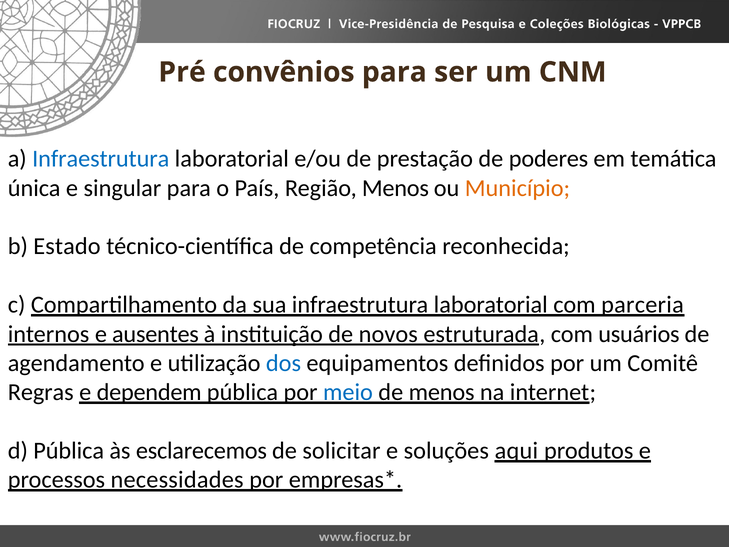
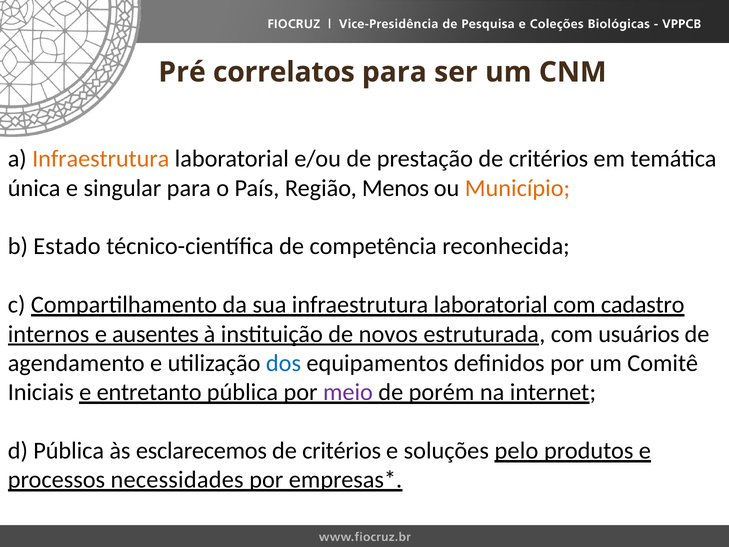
convênios: convênios -> correlatos
Infraestrutura at (101, 159) colour: blue -> orange
prestação de poderes: poderes -> critérios
parceria: parceria -> cadastro
Regras: Regras -> Iniciais
dependem: dependem -> entretanto
meio colour: blue -> purple
de menos: menos -> porém
solicitar at (341, 450): solicitar -> critérios
aqui: aqui -> pelo
